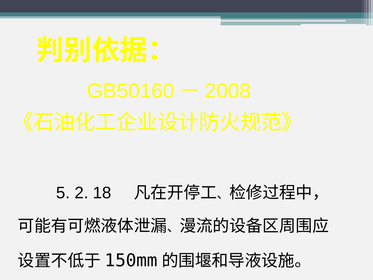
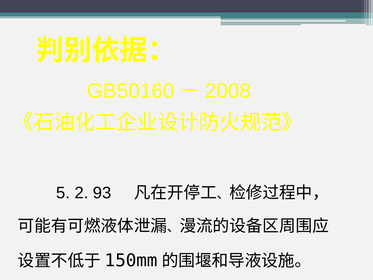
18: 18 -> 93
